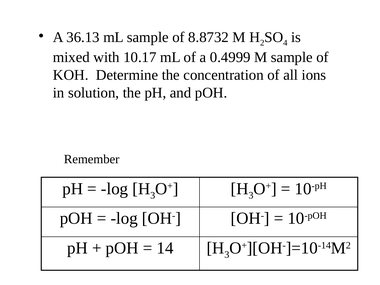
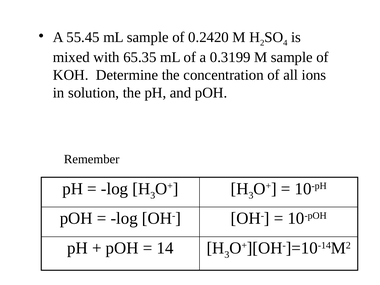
36.13: 36.13 -> 55.45
8.8732: 8.8732 -> 0.2420
10.17: 10.17 -> 65.35
0.4999: 0.4999 -> 0.3199
